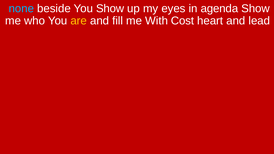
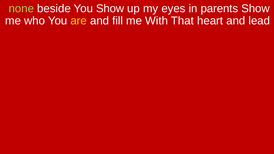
none colour: light blue -> light green
agenda: agenda -> parents
Cost: Cost -> That
